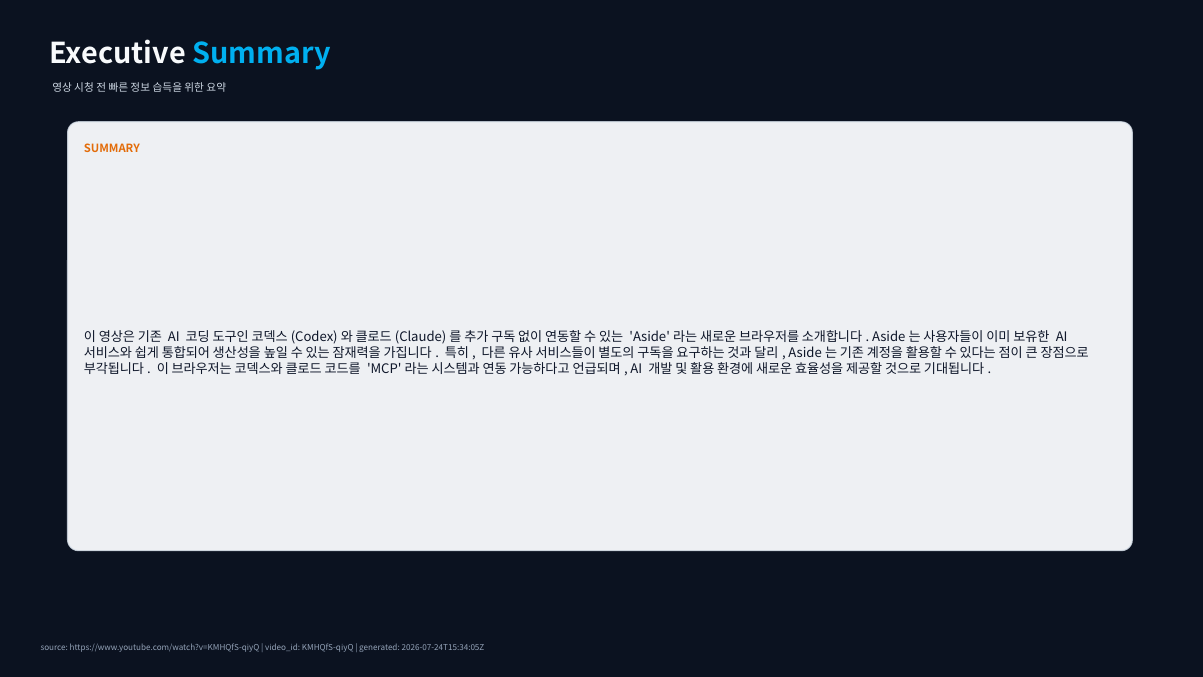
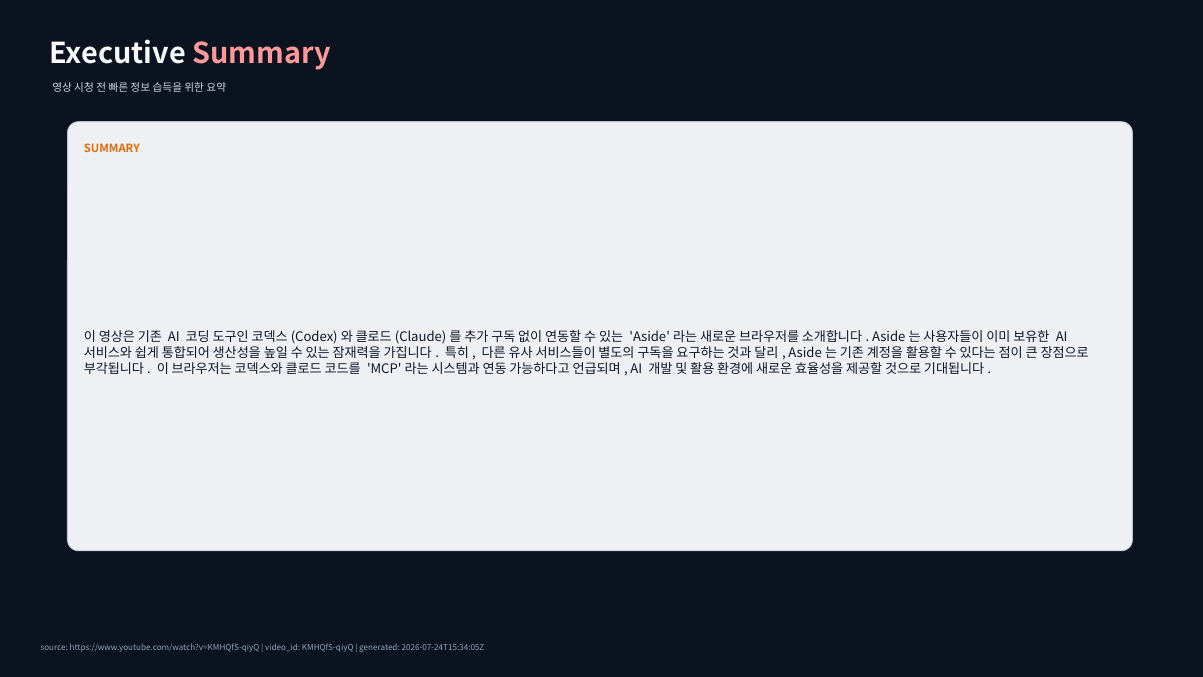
Summary at (261, 54) colour: light blue -> pink
